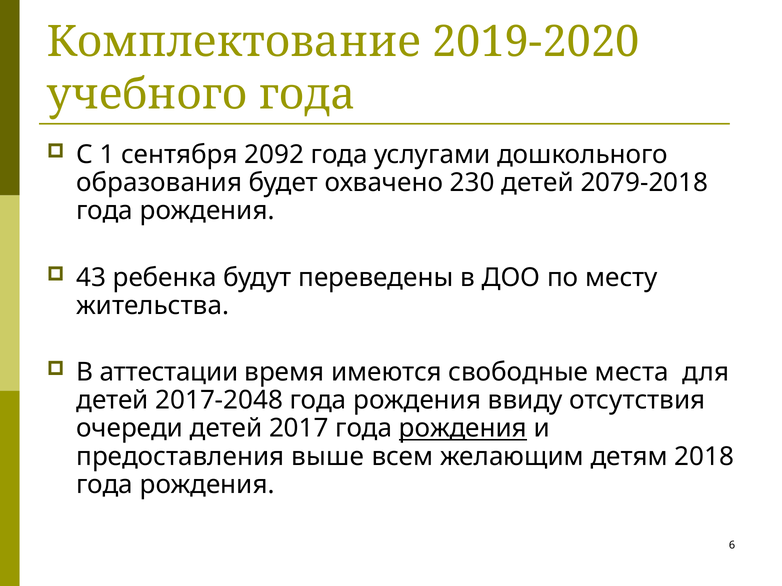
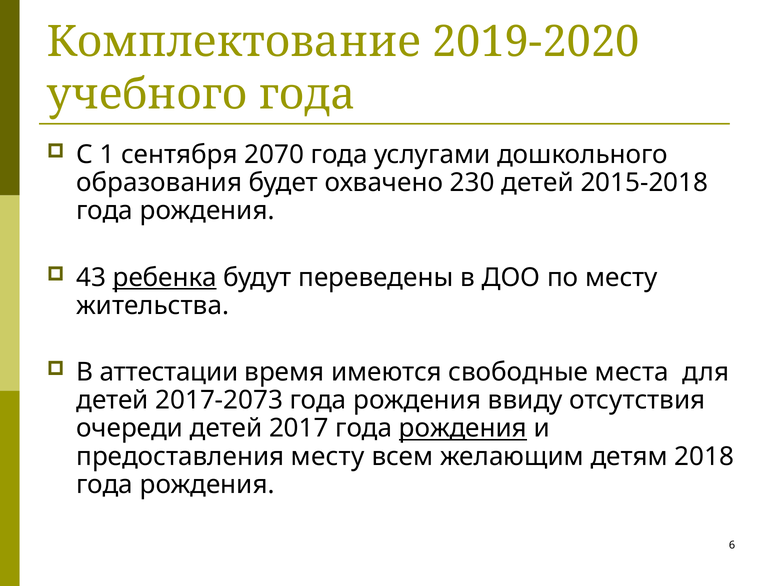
2092: 2092 -> 2070
2079-2018: 2079-2018 -> 2015-2018
ребенка underline: none -> present
2017-2048: 2017-2048 -> 2017-2073
предоставления выше: выше -> месту
